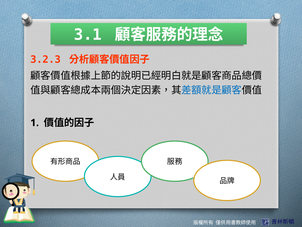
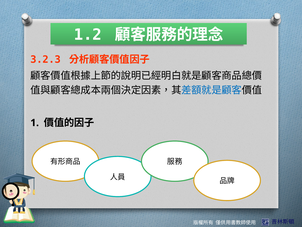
3.1: 3.1 -> 1.2
